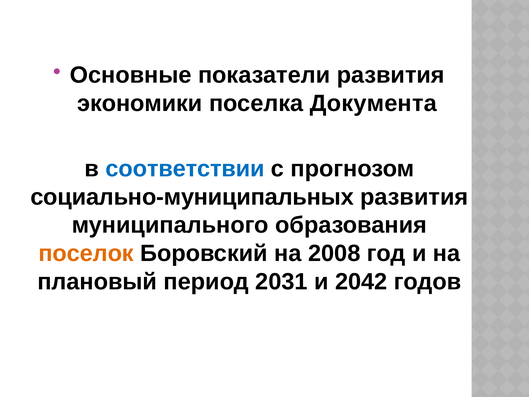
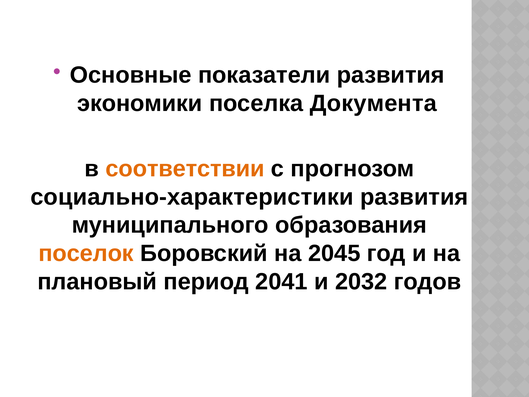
соответствии colour: blue -> orange
социально-муниципальных: социально-муниципальных -> социально-характеристики
2008: 2008 -> 2045
2031: 2031 -> 2041
2042: 2042 -> 2032
